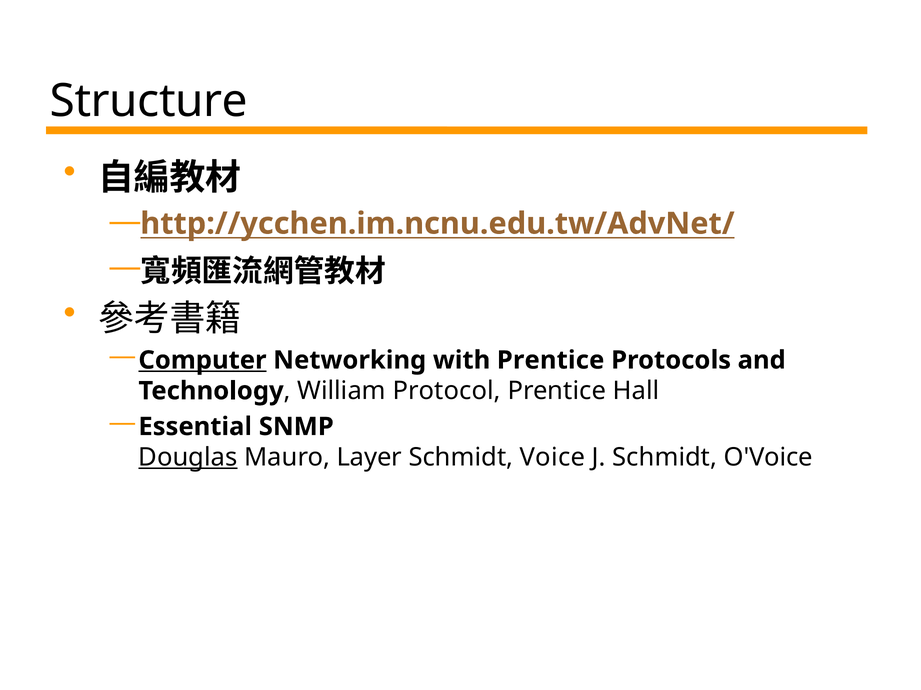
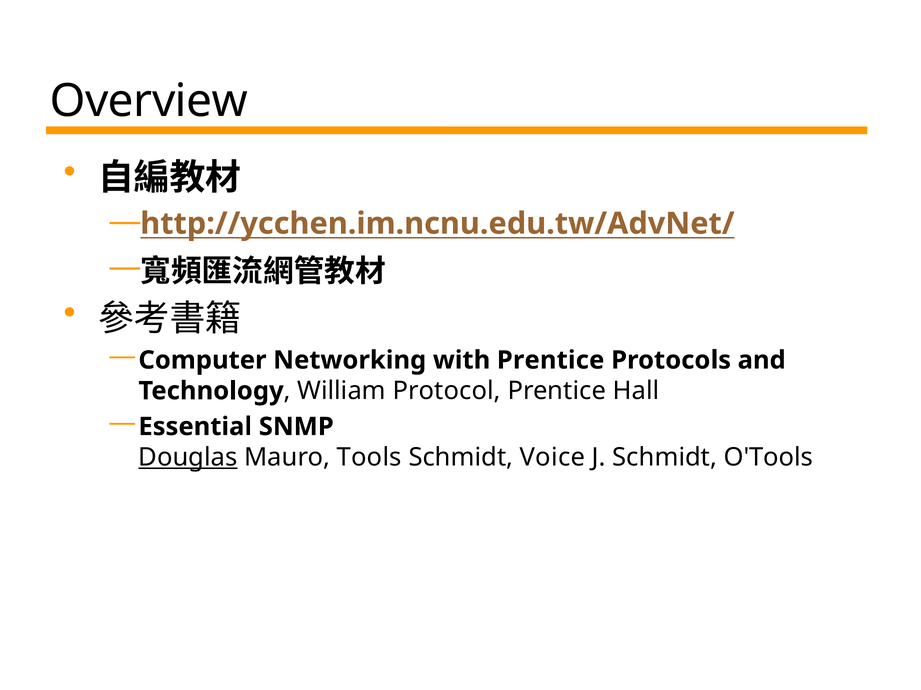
Structure: Structure -> Overview
Computer underline: present -> none
Layer: Layer -> Tools
O'Voice: O'Voice -> O'Tools
